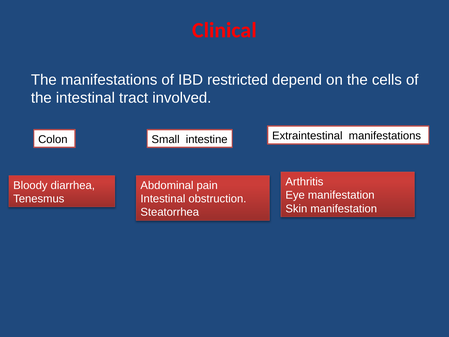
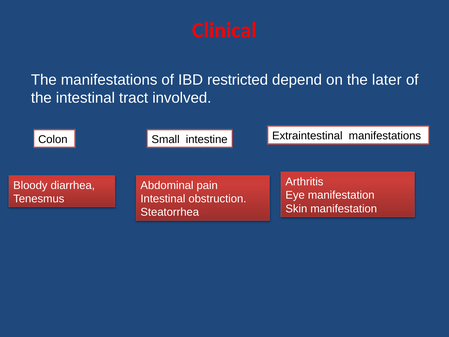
cells: cells -> later
